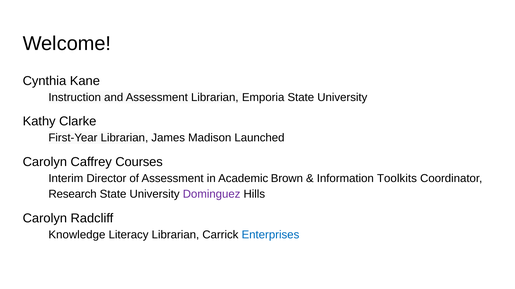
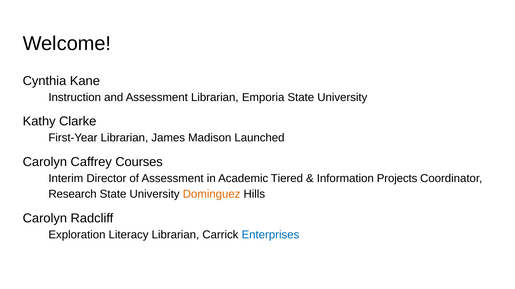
Brown: Brown -> Tiered
Toolkits: Toolkits -> Projects
Dominguez colour: purple -> orange
Knowledge: Knowledge -> Exploration
